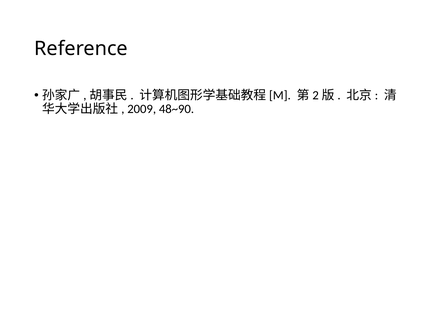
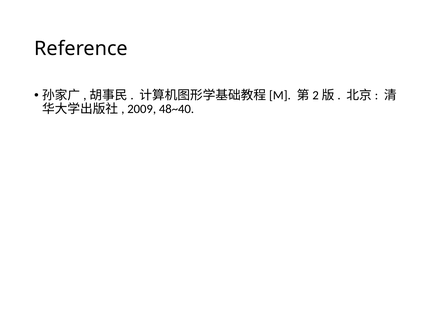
48~90: 48~90 -> 48~40
